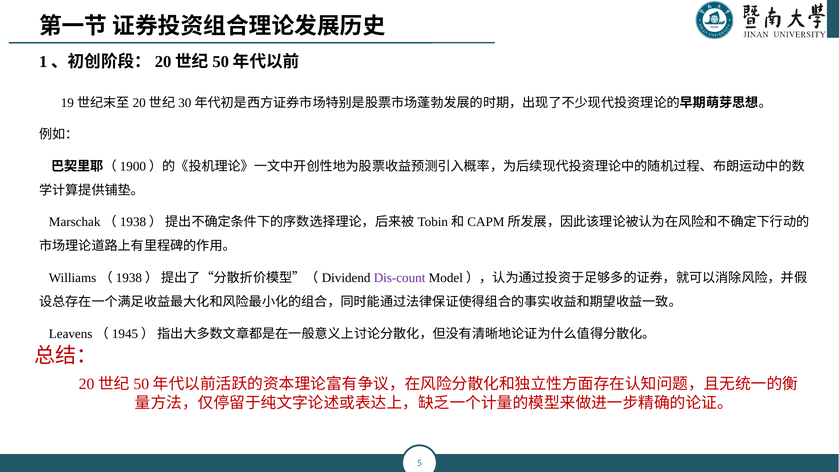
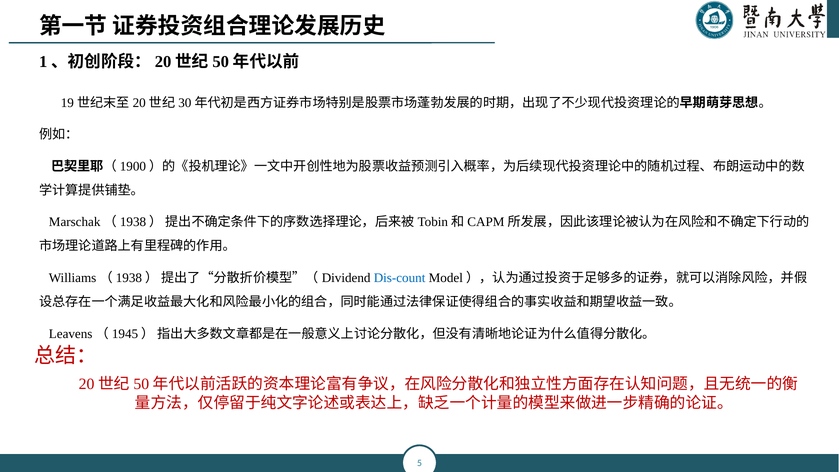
Dis-count colour: purple -> blue
